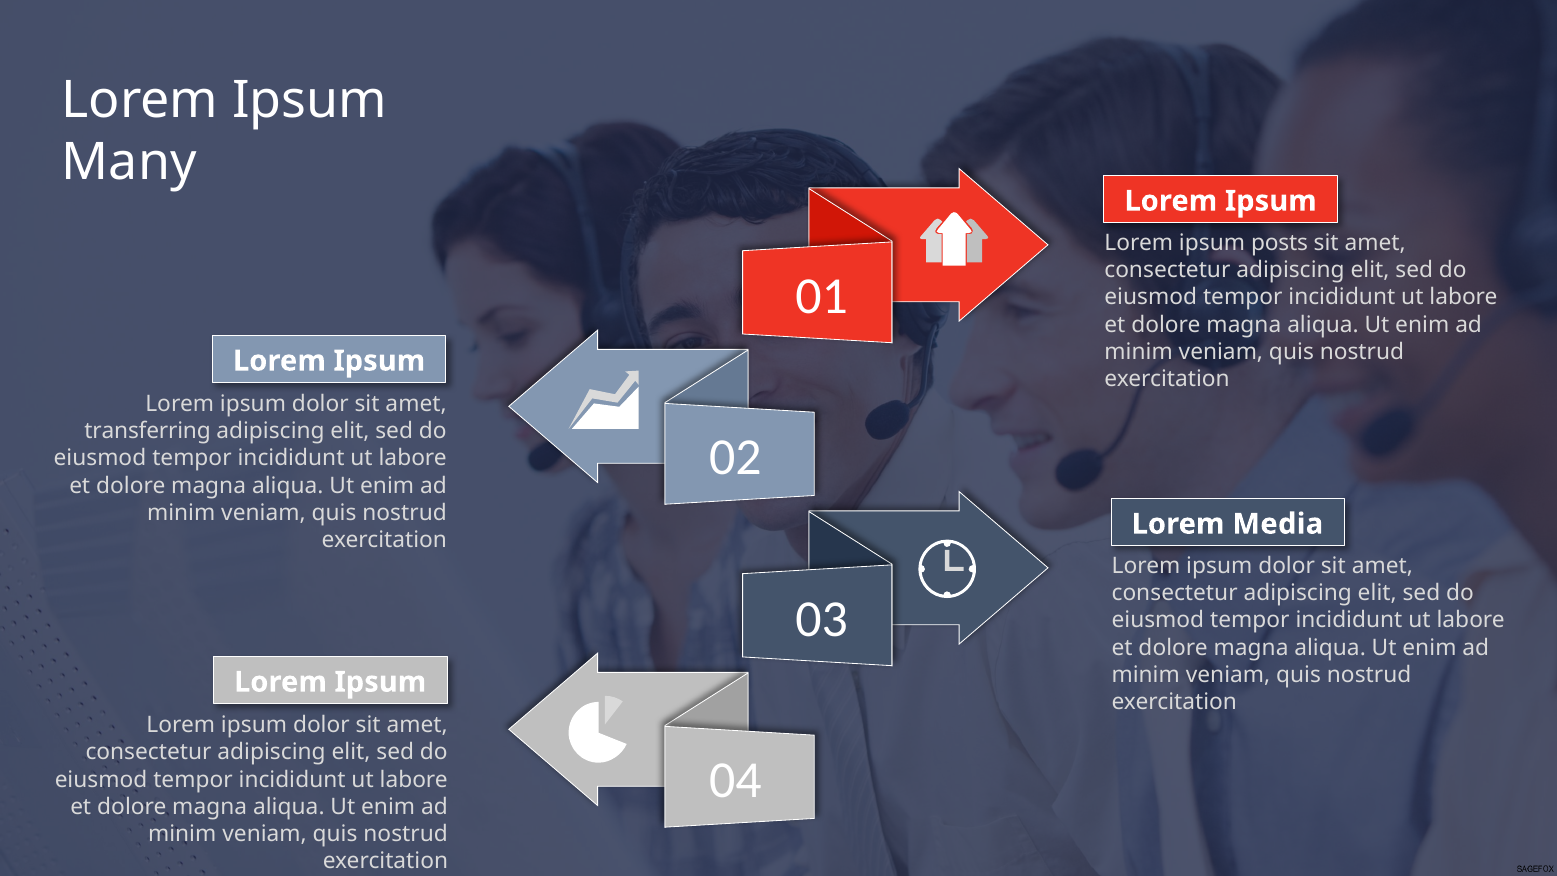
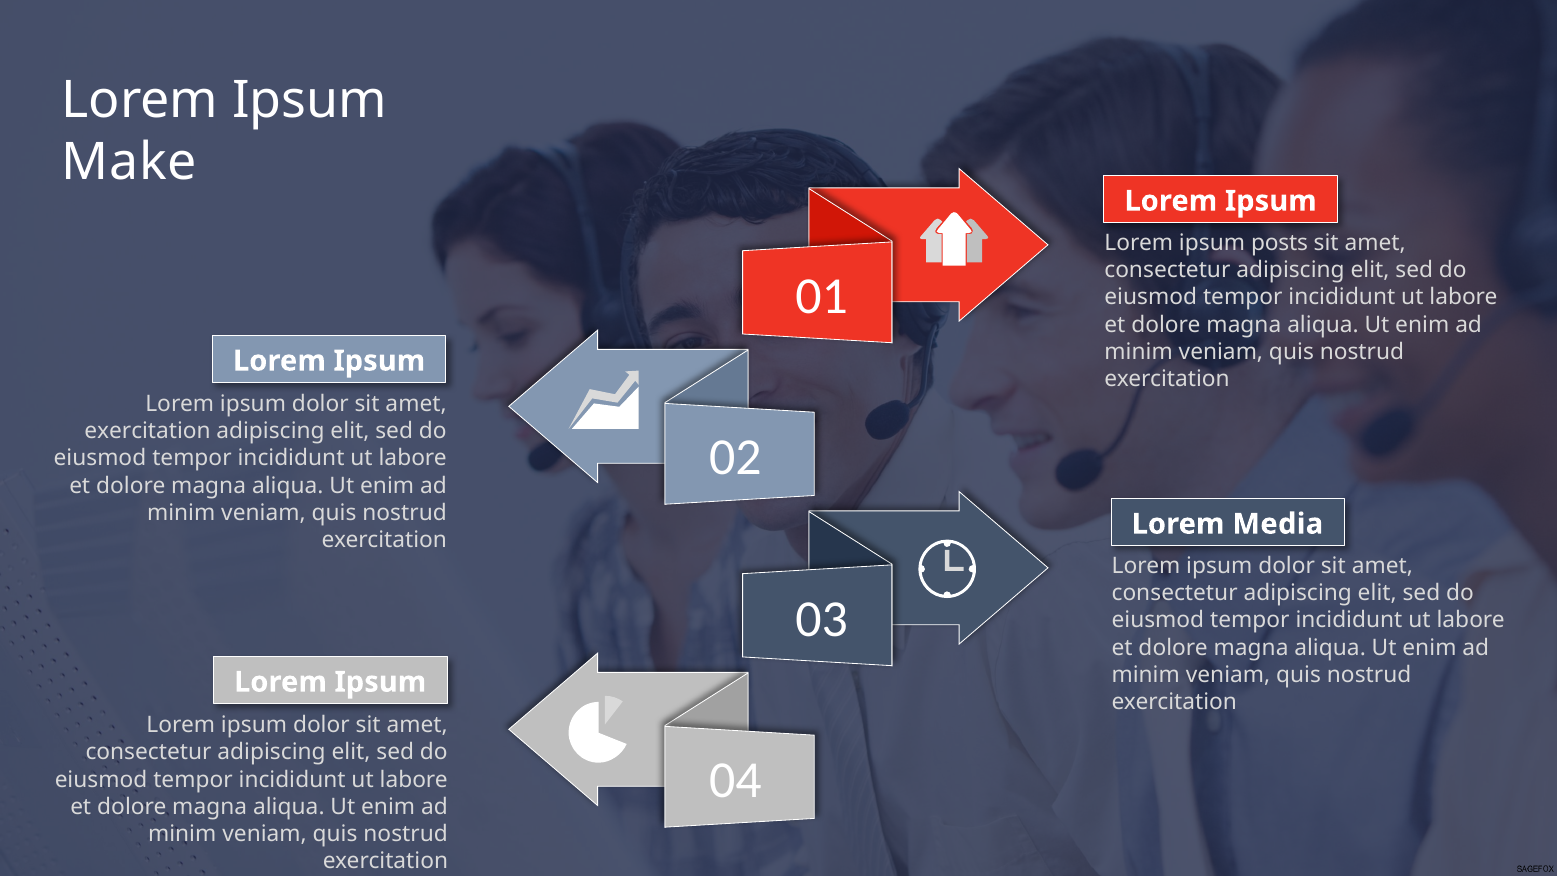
Many: Many -> Make
transferring at (148, 431): transferring -> exercitation
